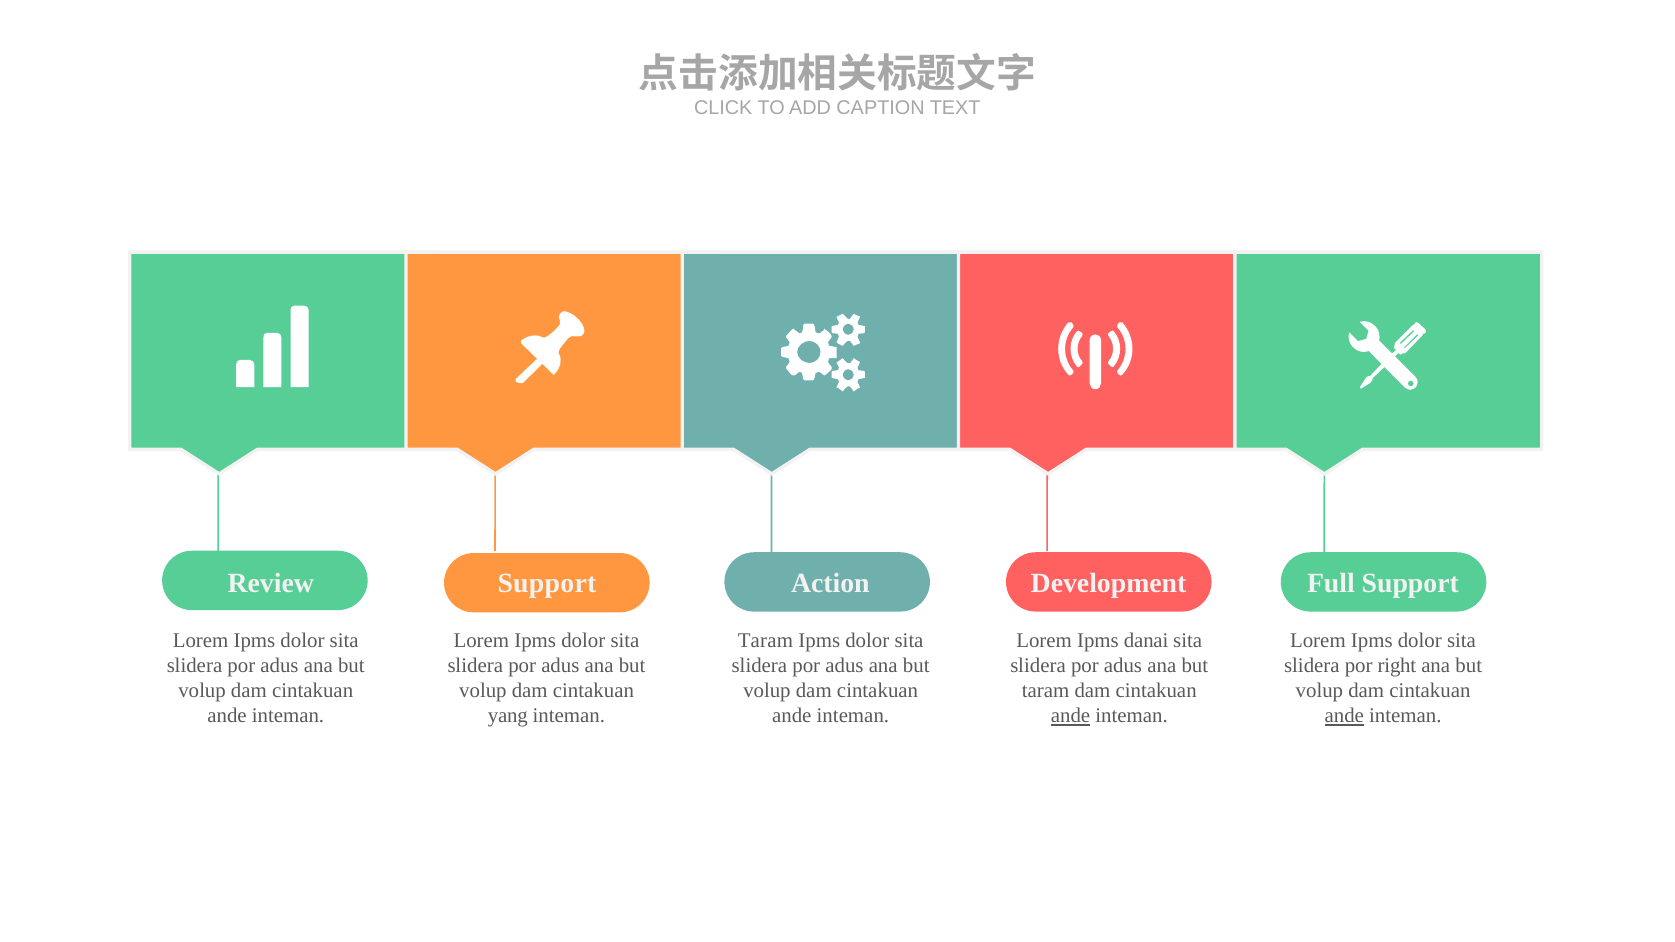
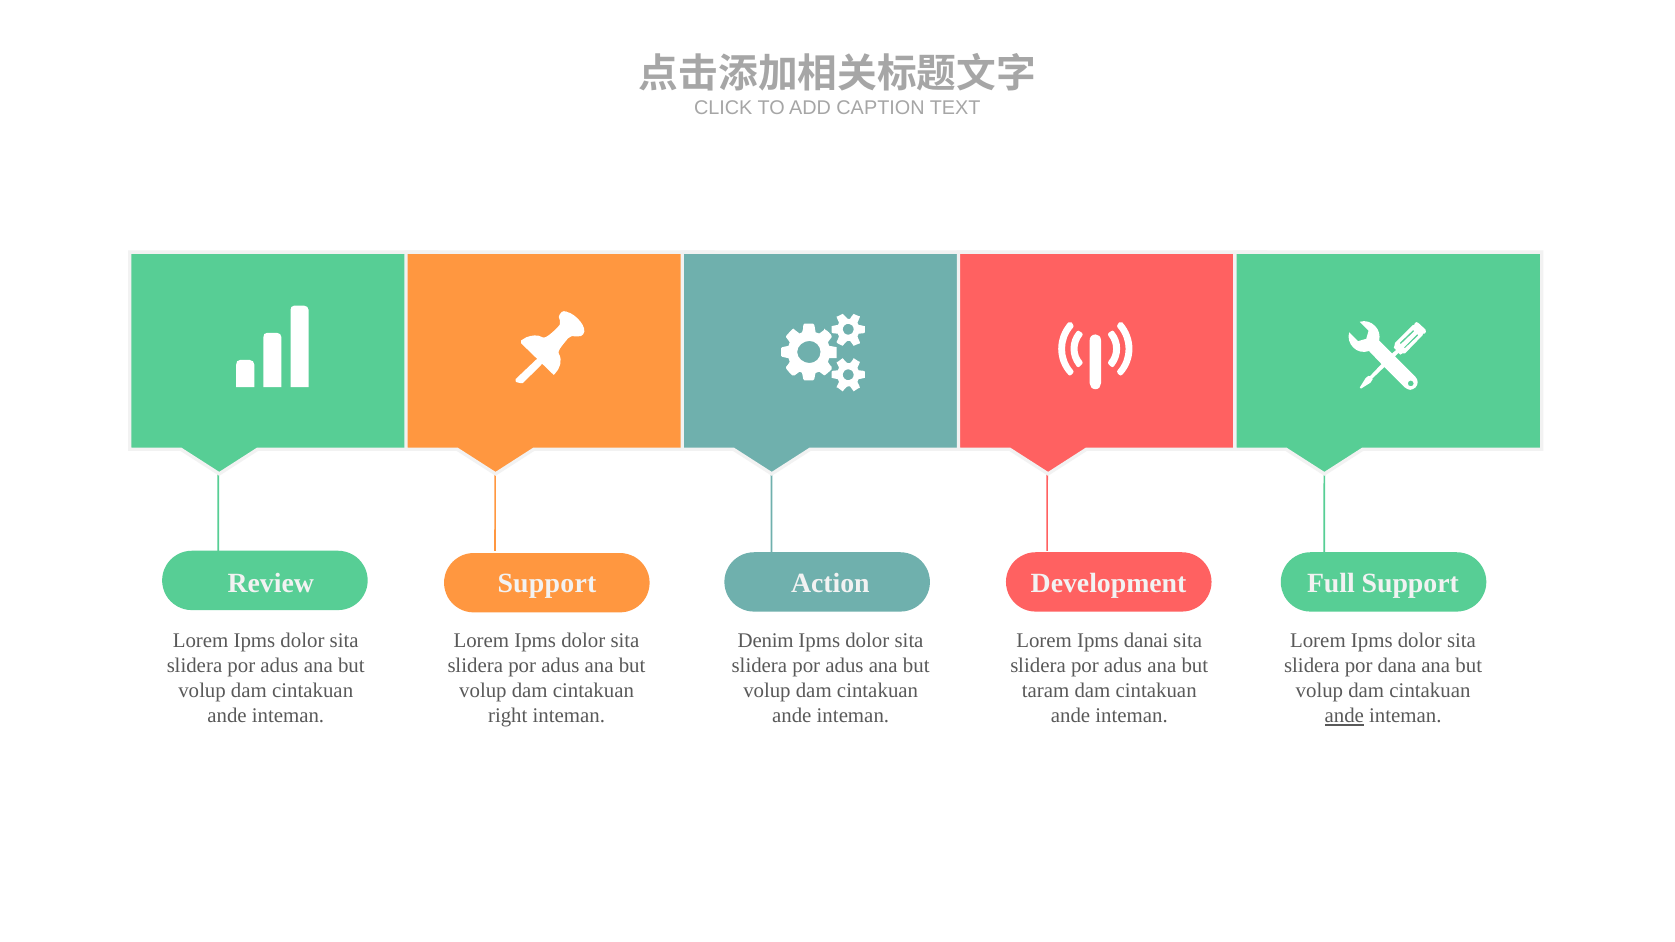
Taram at (765, 641): Taram -> Denim
right: right -> dana
yang: yang -> right
ande at (1071, 716) underline: present -> none
